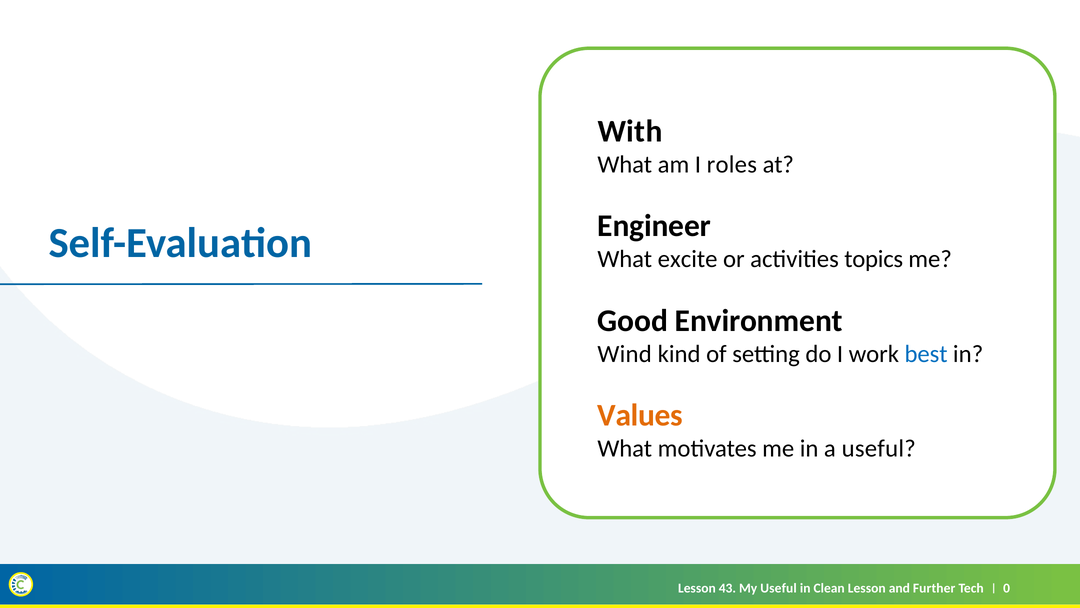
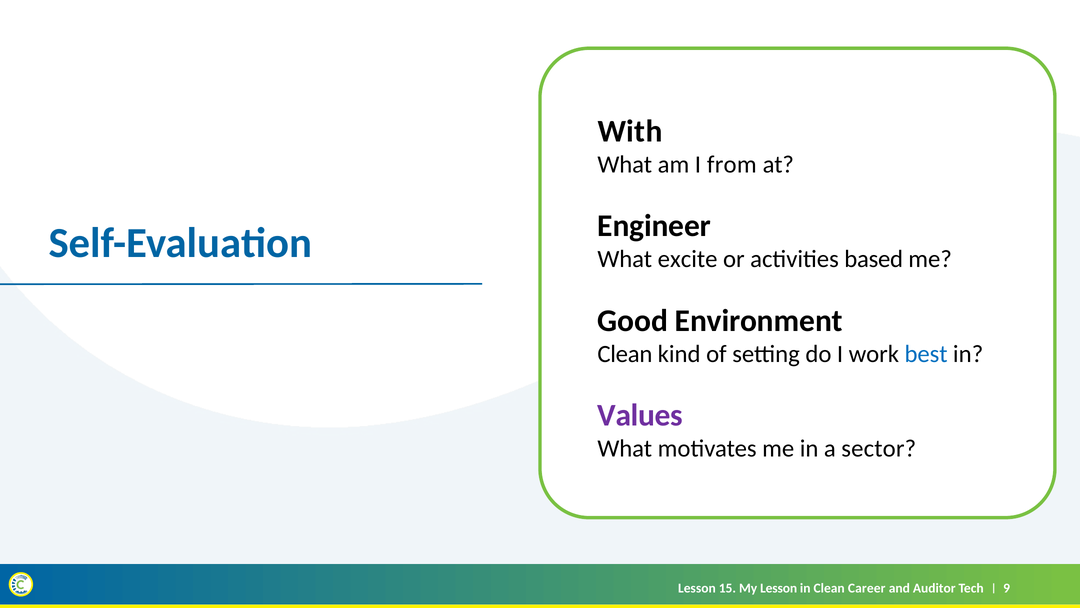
roles: roles -> from
topics: topics -> based
Wind at (625, 354): Wind -> Clean
Values colour: orange -> purple
a useful: useful -> sector
43: 43 -> 15
My Useful: Useful -> Lesson
Clean Lesson: Lesson -> Career
Further: Further -> Auditor
0: 0 -> 9
